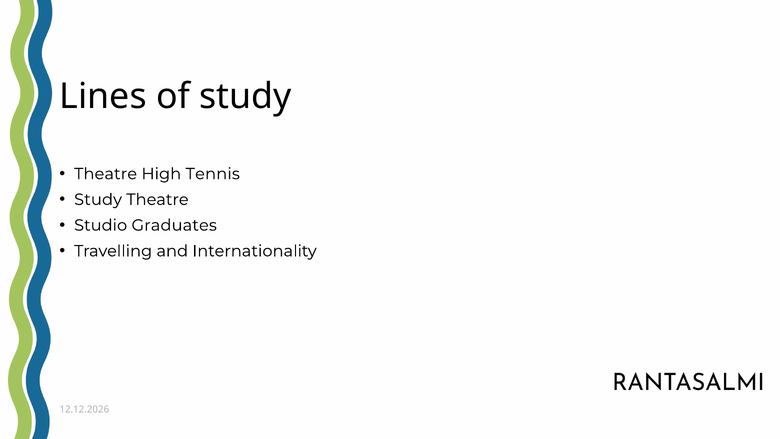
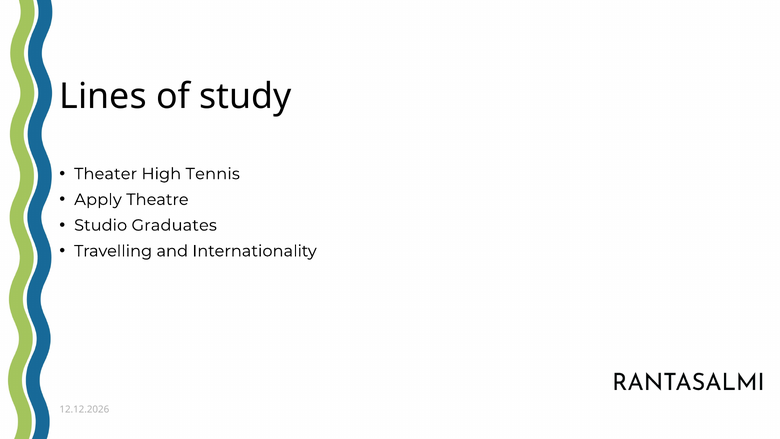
Theatre at (106, 174): Theatre -> Theater
Study at (98, 199): Study -> Apply
